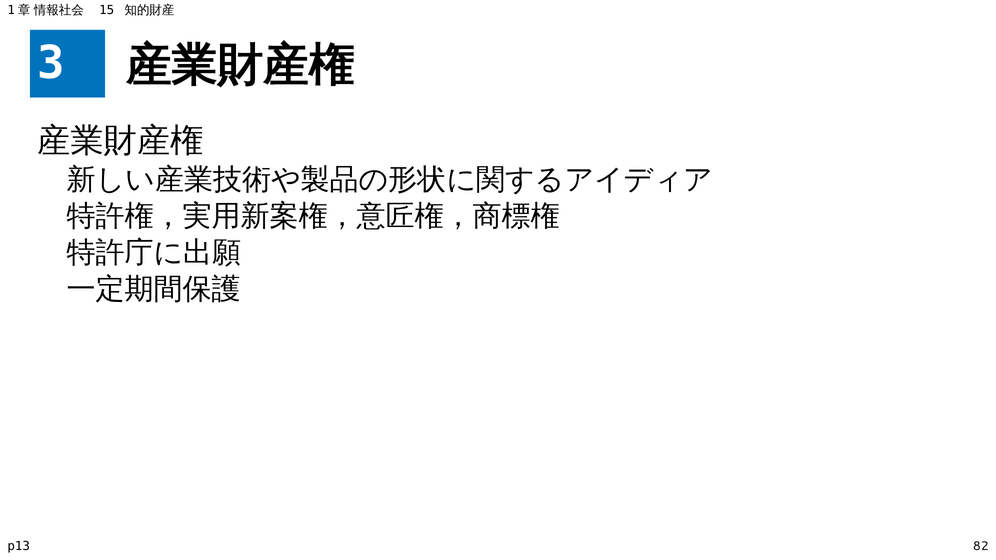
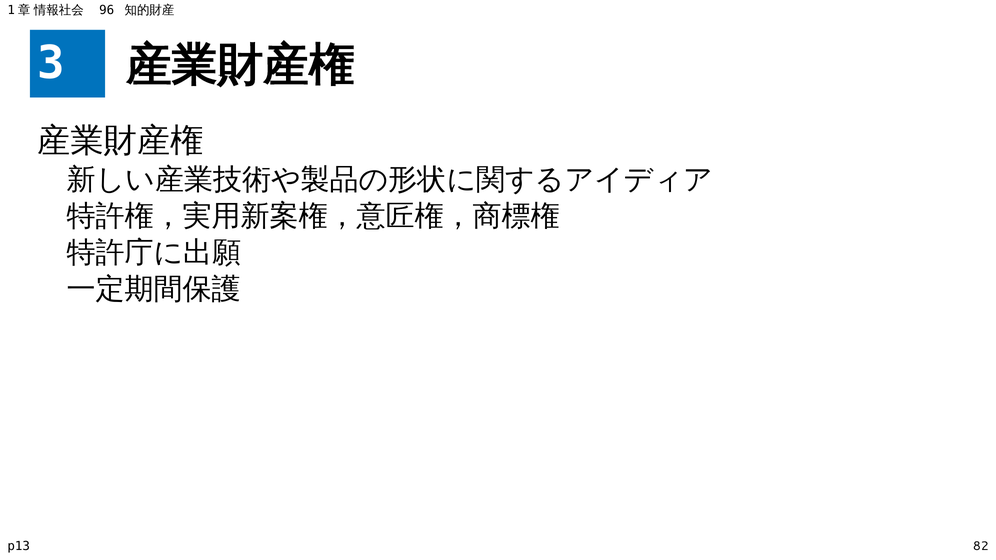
15: 15 -> 96
